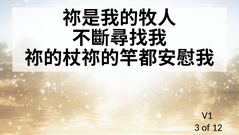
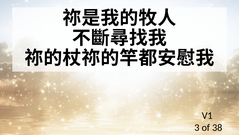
12: 12 -> 38
